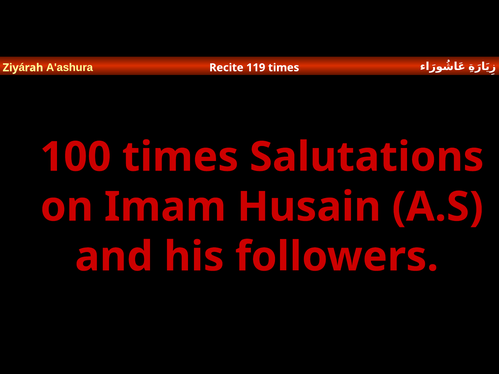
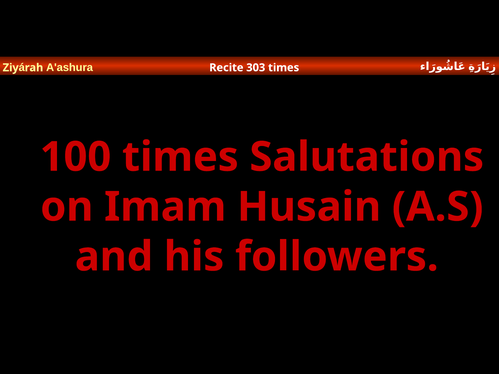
119: 119 -> 303
